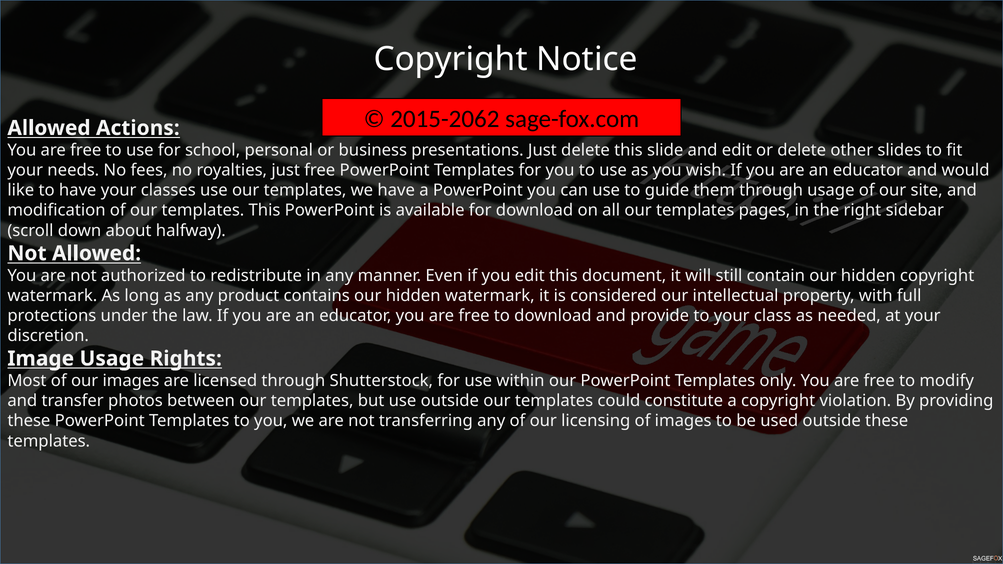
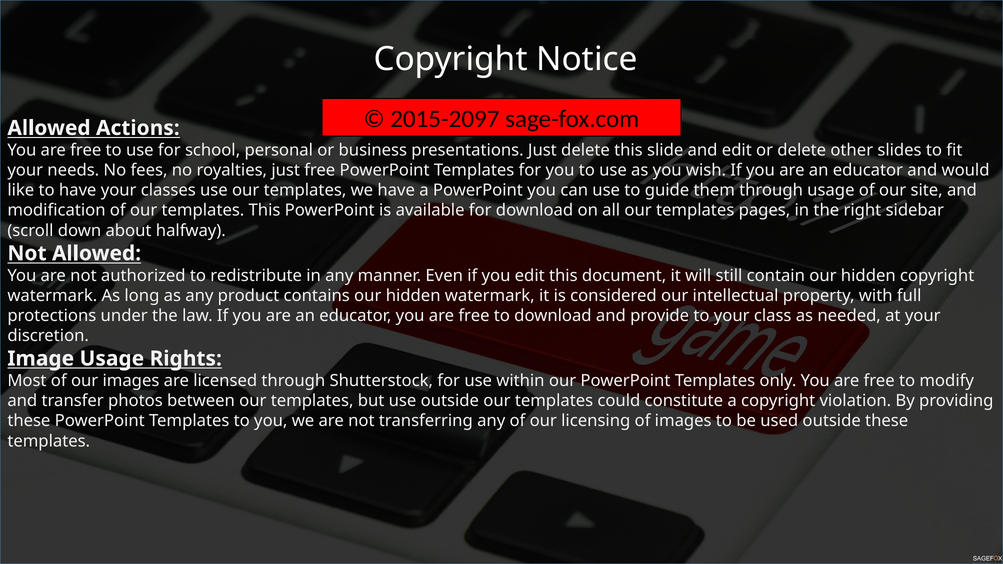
2015-2062: 2015-2062 -> 2015-2097
